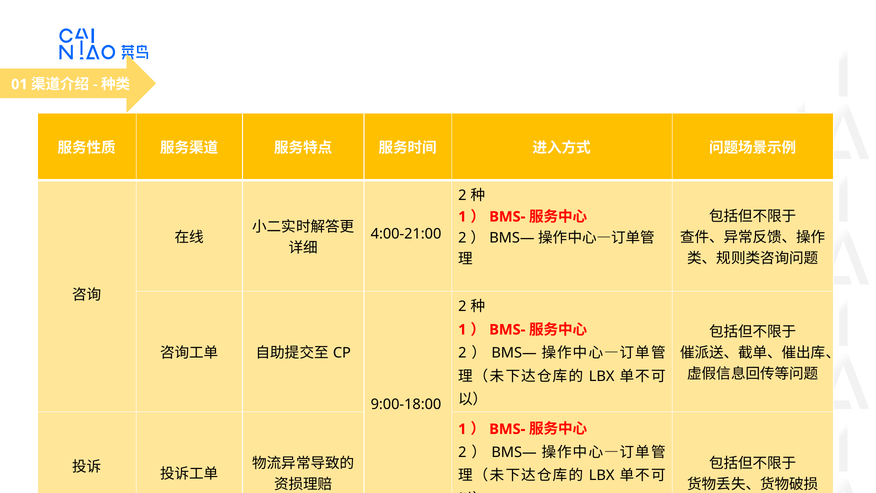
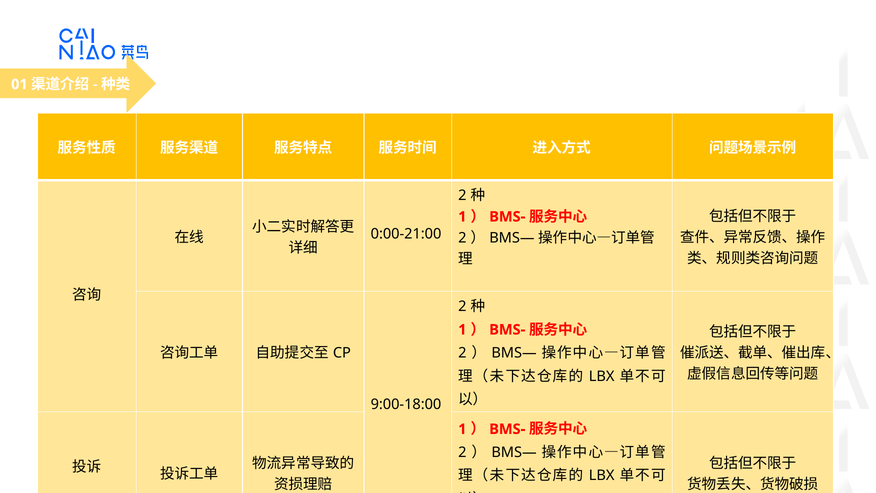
4:00-21:00: 4:00-21:00 -> 0:00-21:00
